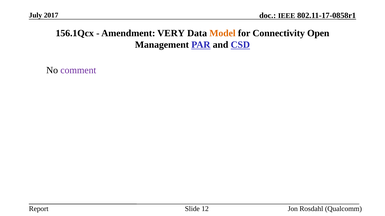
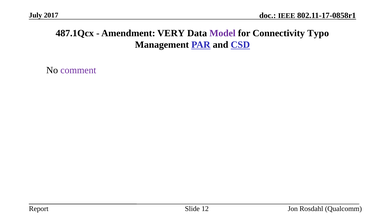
156.1Qcx: 156.1Qcx -> 487.1Qcx
Model colour: orange -> purple
Open: Open -> Typo
